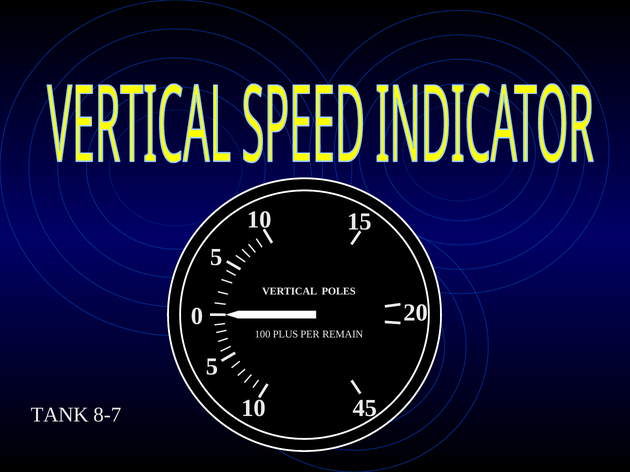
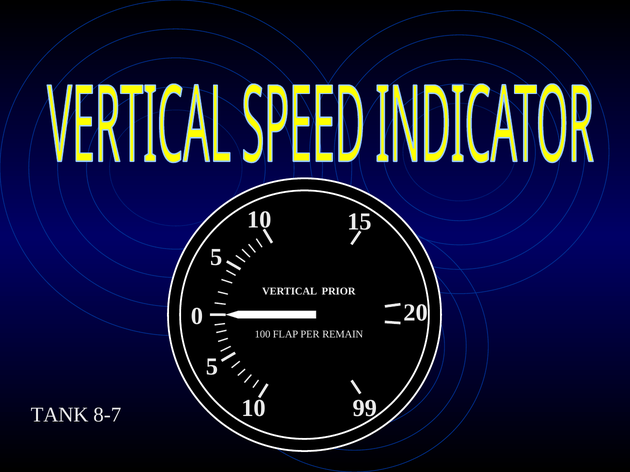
POLES: POLES -> PRIOR
PLUS: PLUS -> FLAP
45: 45 -> 99
